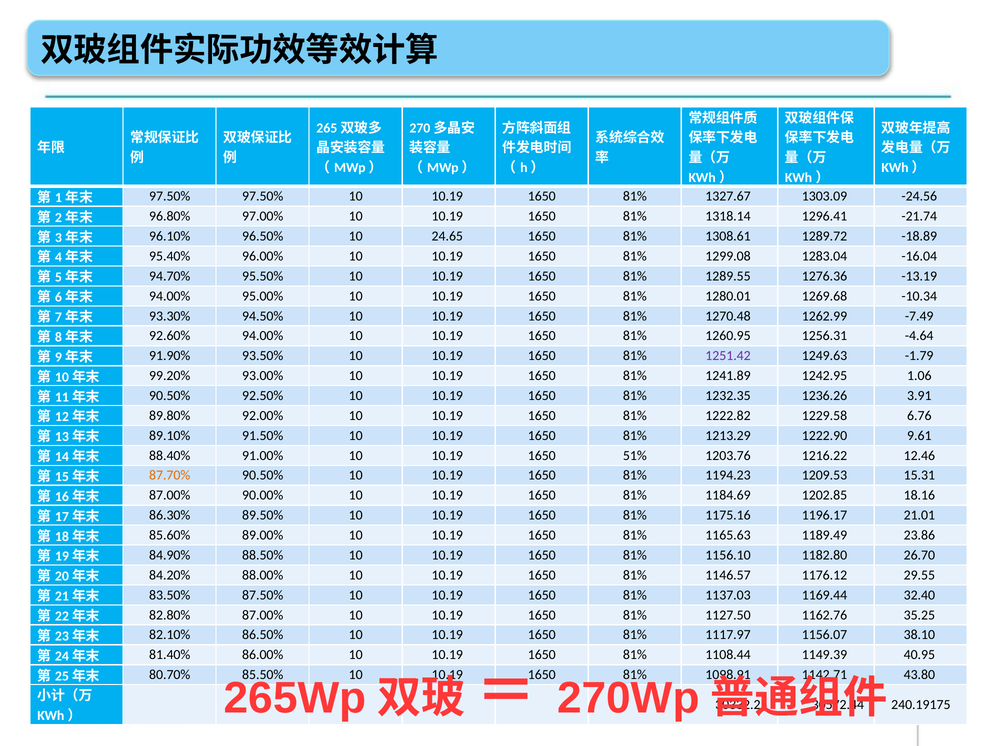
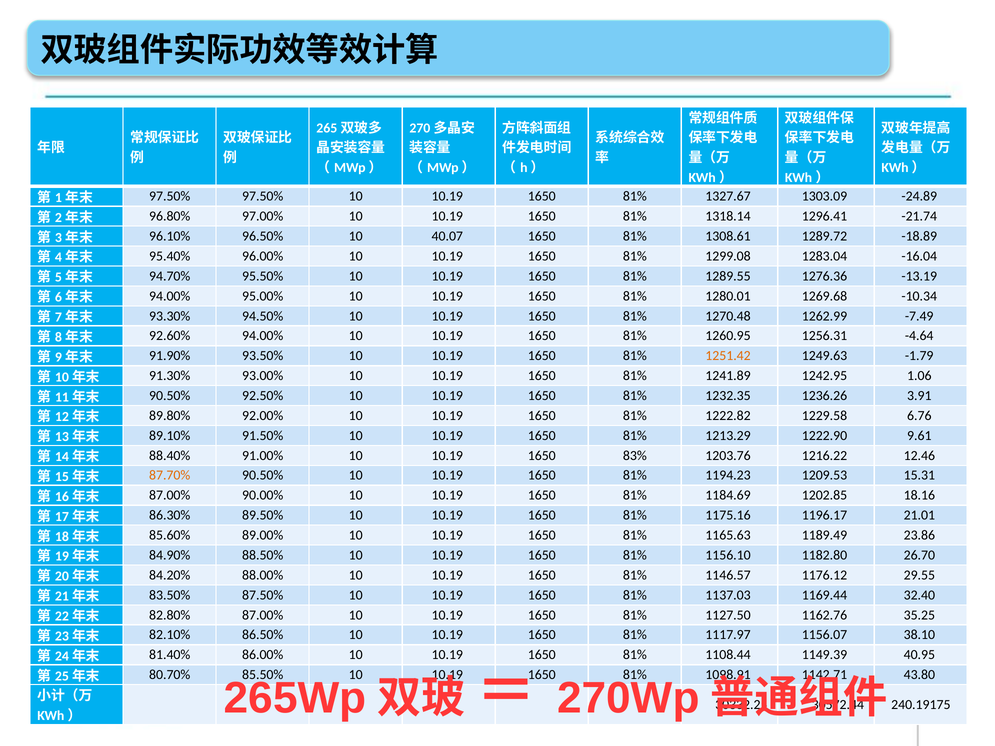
-24.56: -24.56 -> -24.89
24.65: 24.65 -> 40.07
1251.42 colour: purple -> orange
99.20%: 99.20% -> 91.30%
51%: 51% -> 83%
